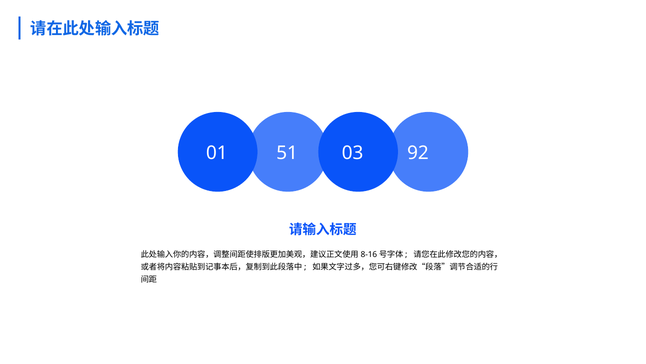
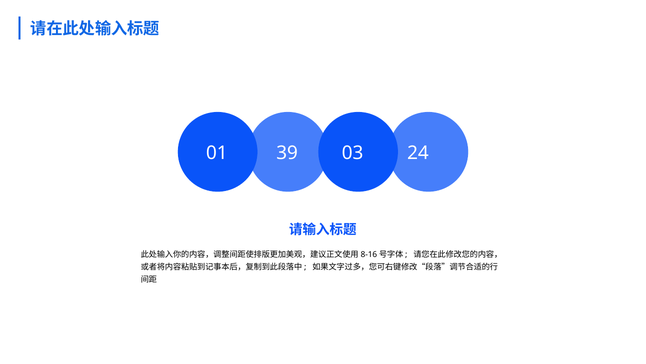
51: 51 -> 39
92: 92 -> 24
